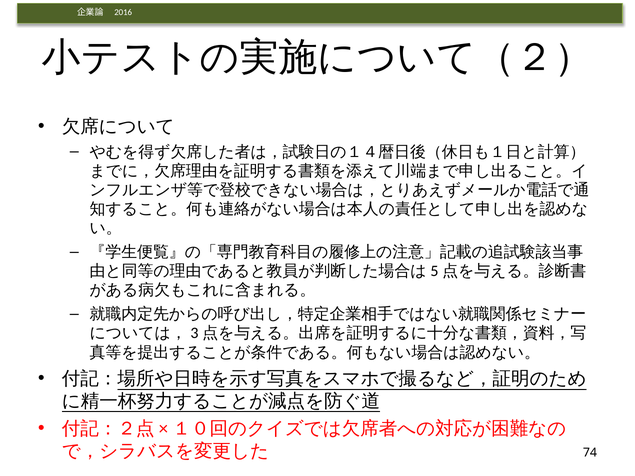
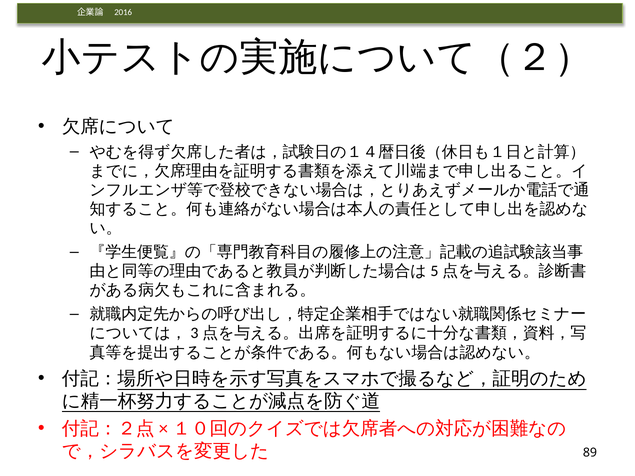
74: 74 -> 89
